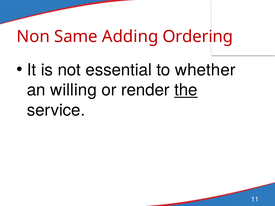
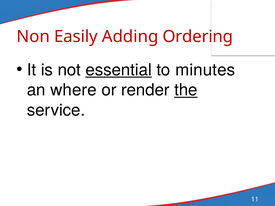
Same: Same -> Easily
essential underline: none -> present
whether: whether -> minutes
willing: willing -> where
